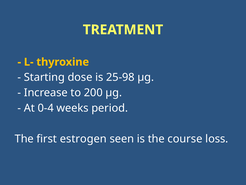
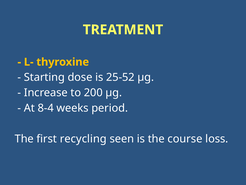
25-98: 25-98 -> 25-52
0-4: 0-4 -> 8-4
estrogen: estrogen -> recycling
